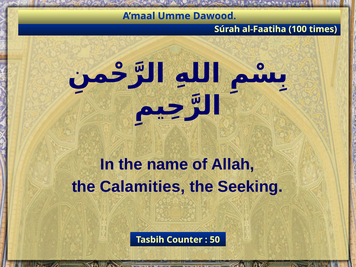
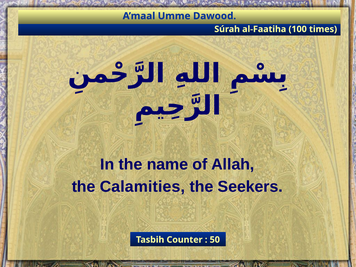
Seeking: Seeking -> Seekers
